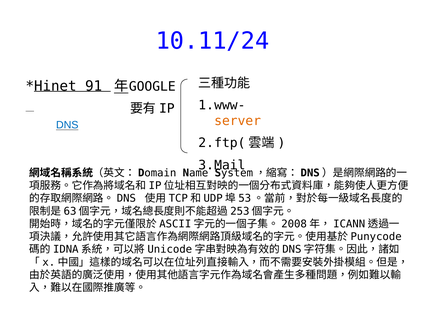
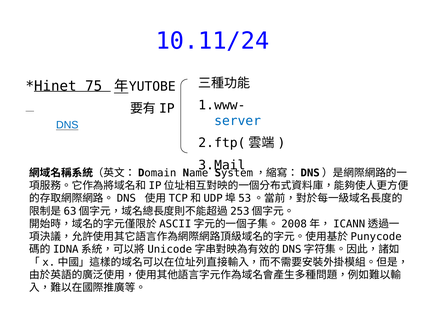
91: 91 -> 75
GOOGLE: GOOGLE -> YUTOBE
server colour: orange -> blue
